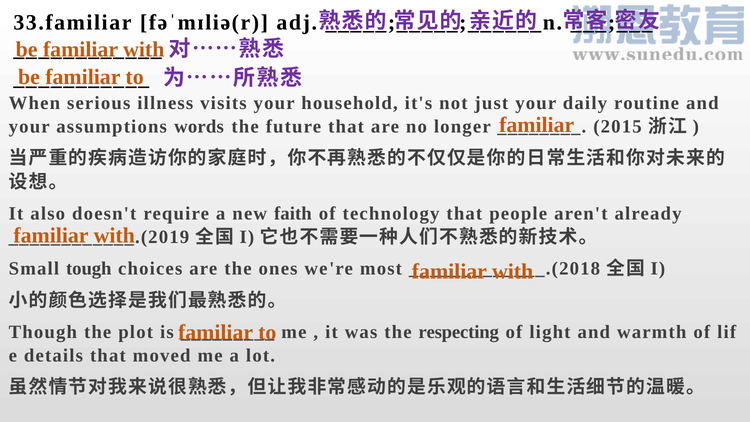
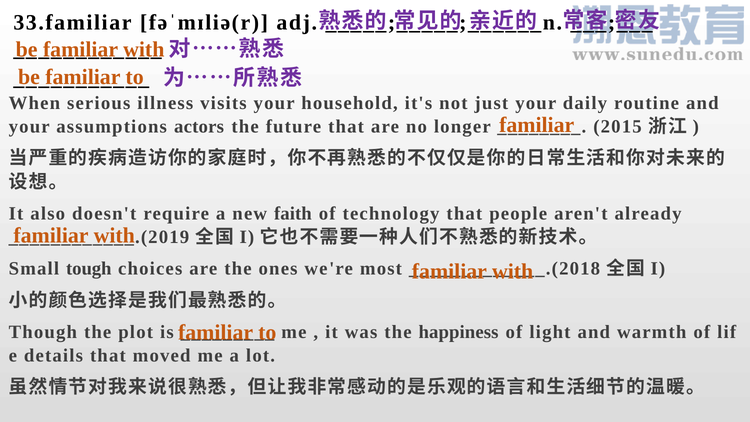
words: words -> actors
respecting: respecting -> happiness
